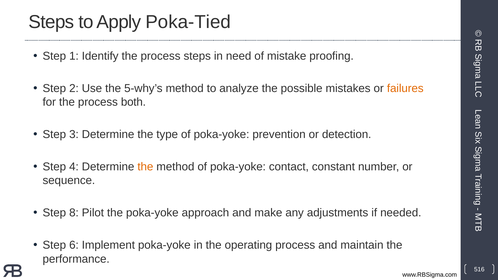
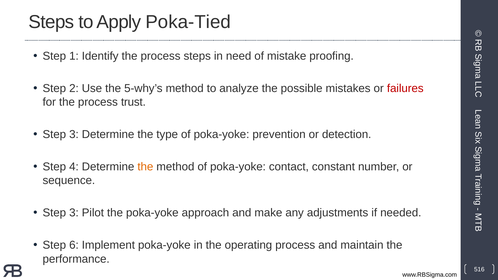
failures colour: orange -> red
both: both -> trust
8 at (74, 213): 8 -> 3
